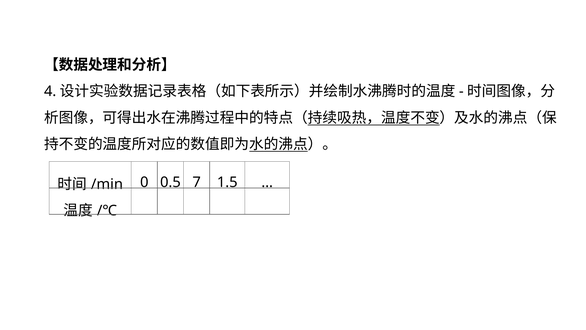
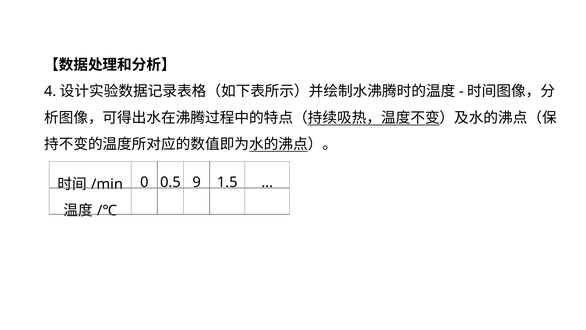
7: 7 -> 9
